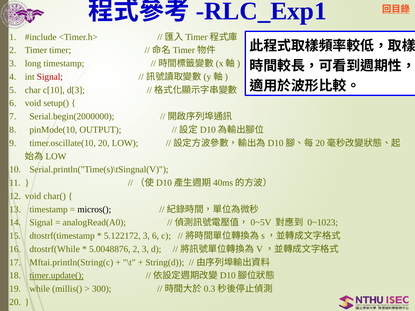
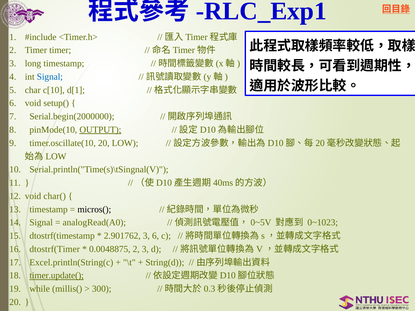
Signal at (50, 77) colour: red -> blue
d[3: d[3 -> d[1
OUTPUT underline: none -> present
5.122172: 5.122172 -> 2.901762
dtostrf(While: dtostrf(While -> dtostrf(Timer
5.0048876: 5.0048876 -> 0.0048875
Mftai.println(String(c: Mftai.println(String(c -> Excel.println(String(c
